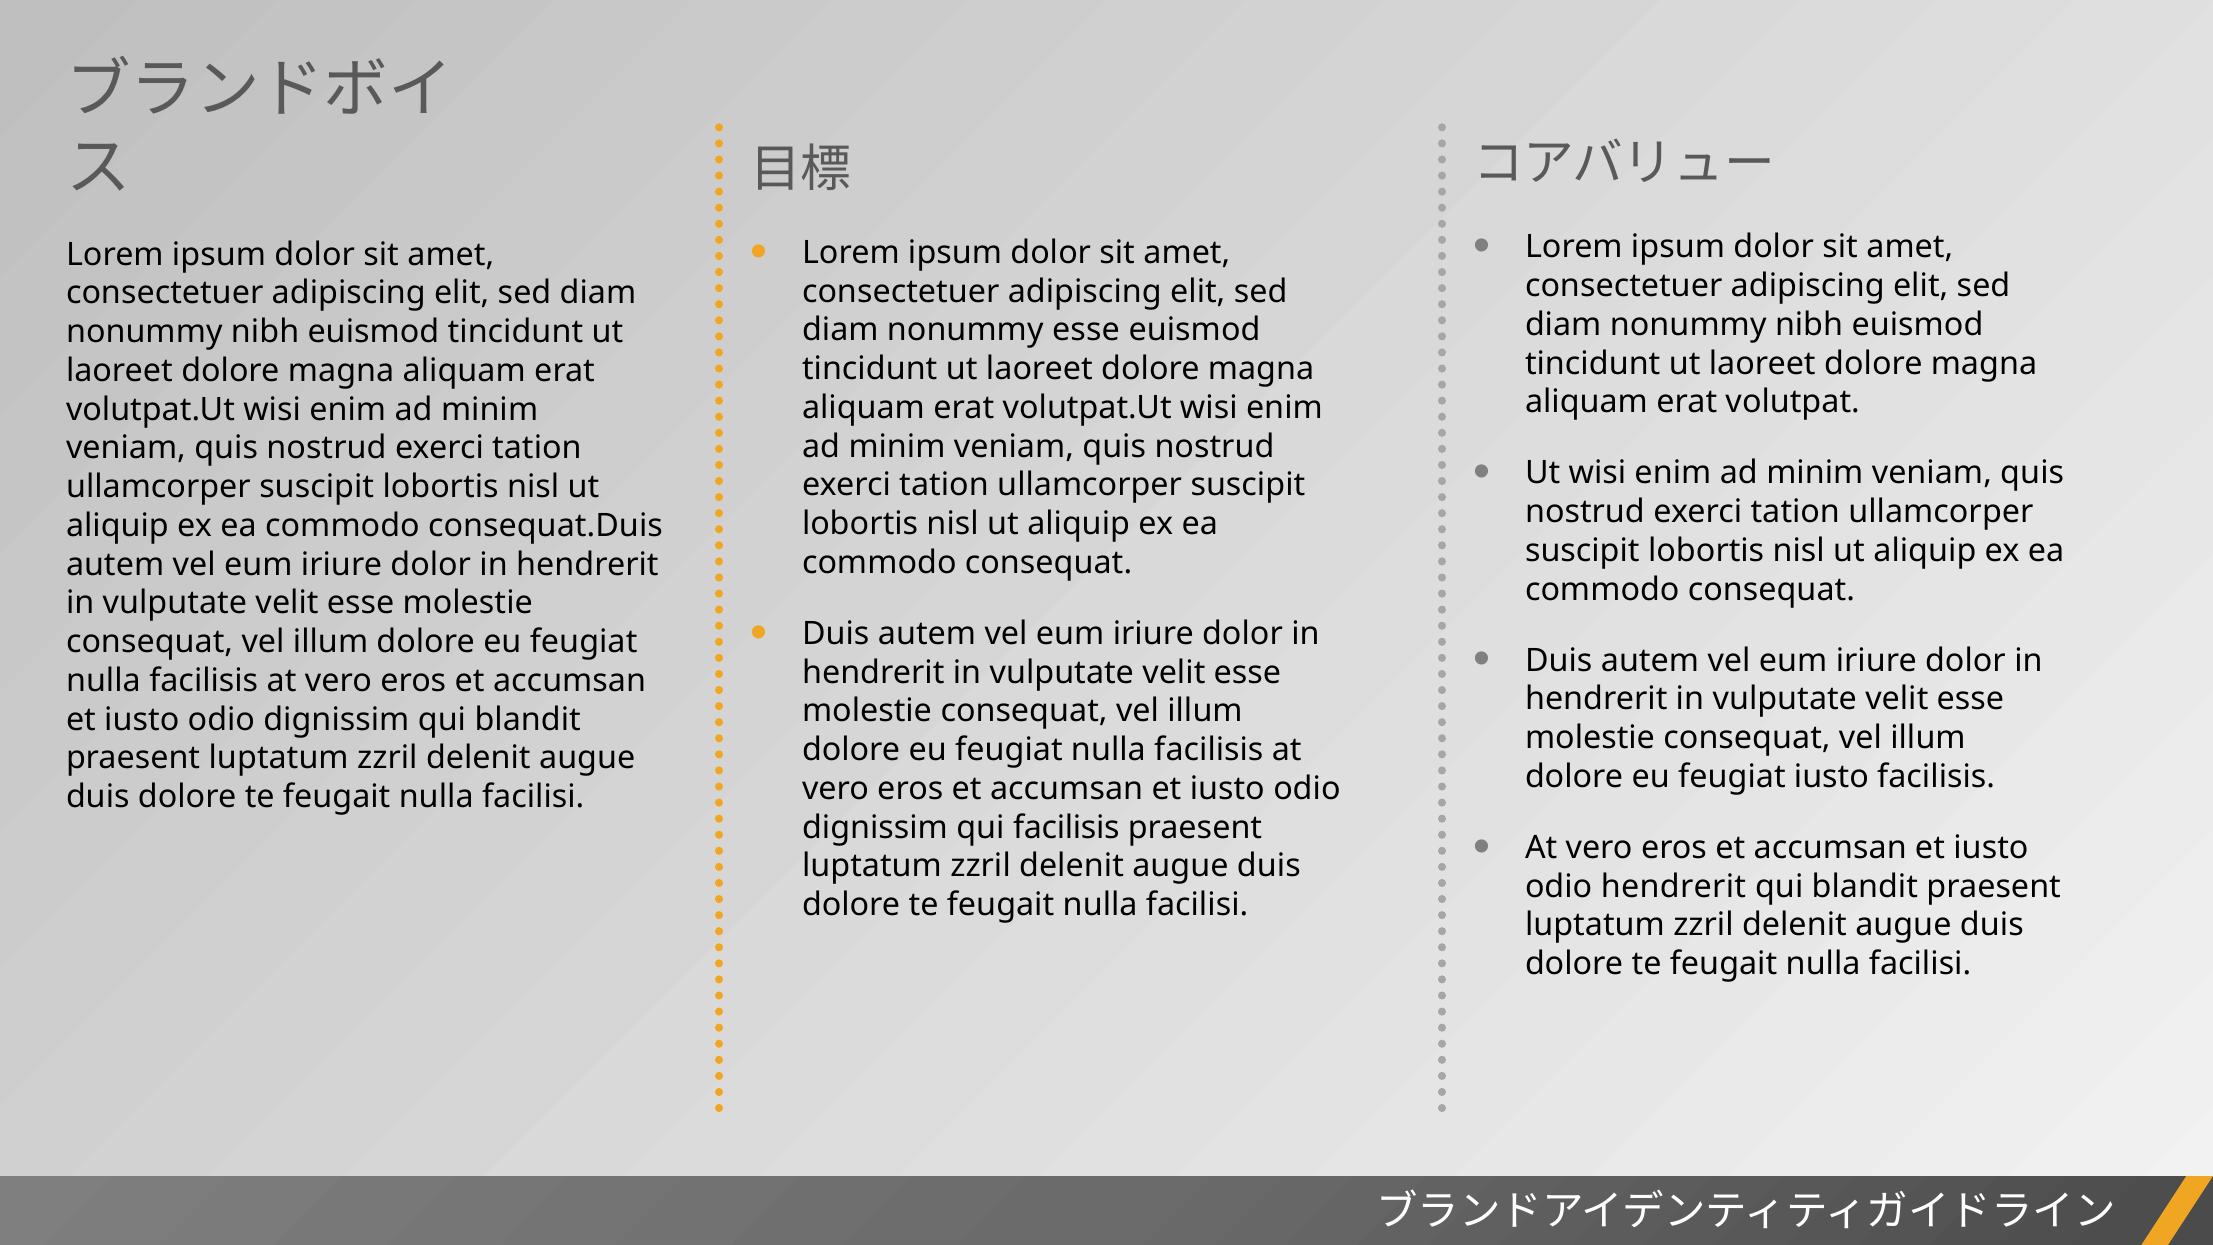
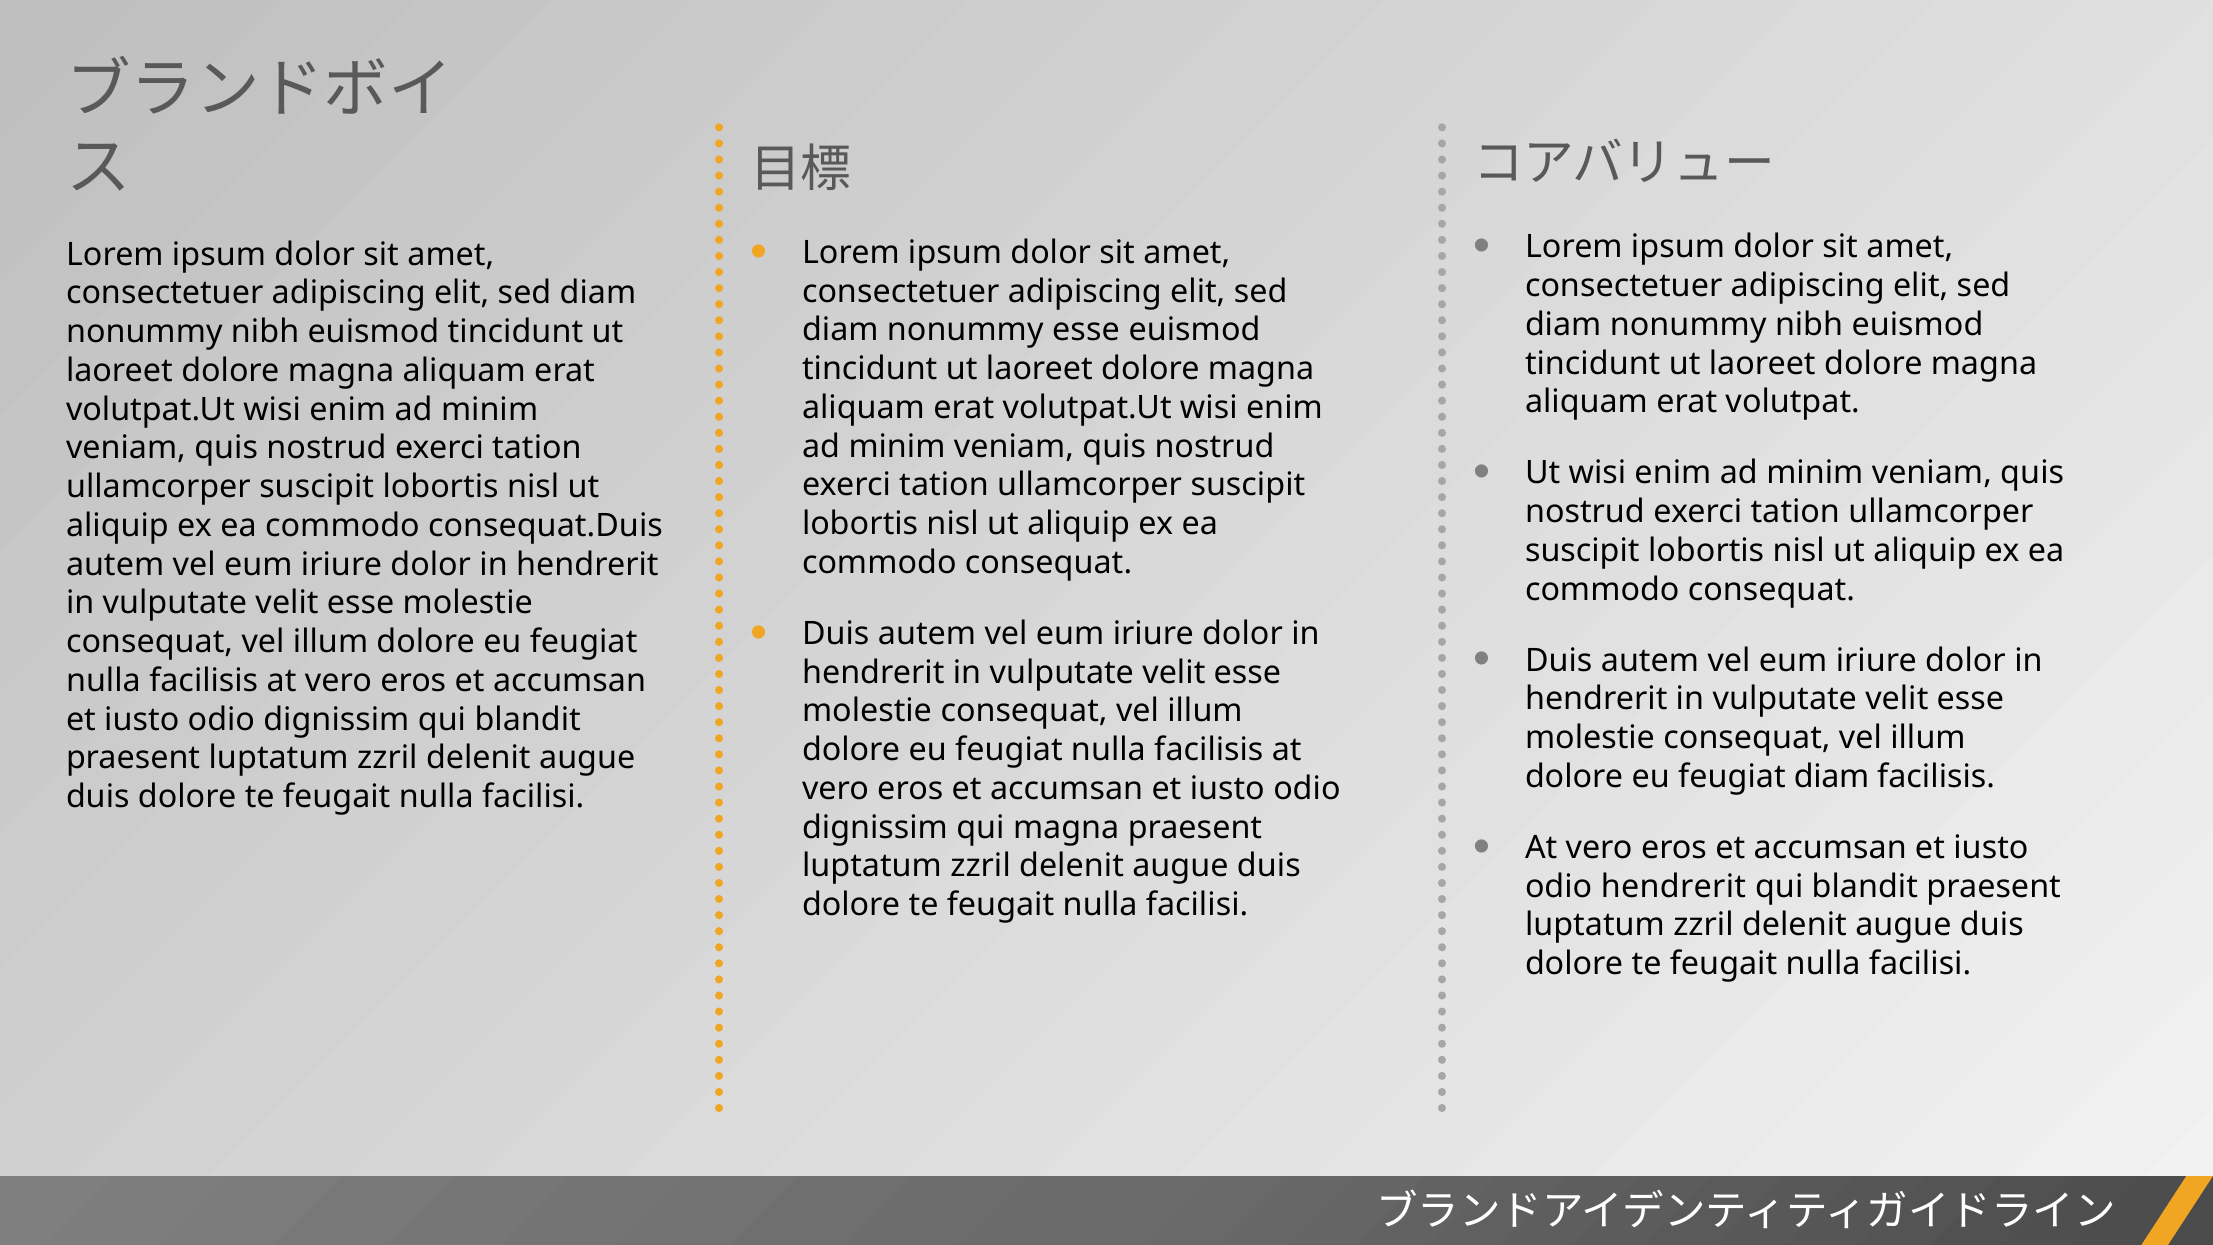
feugiat iusto: iusto -> diam
qui facilisis: facilisis -> magna
